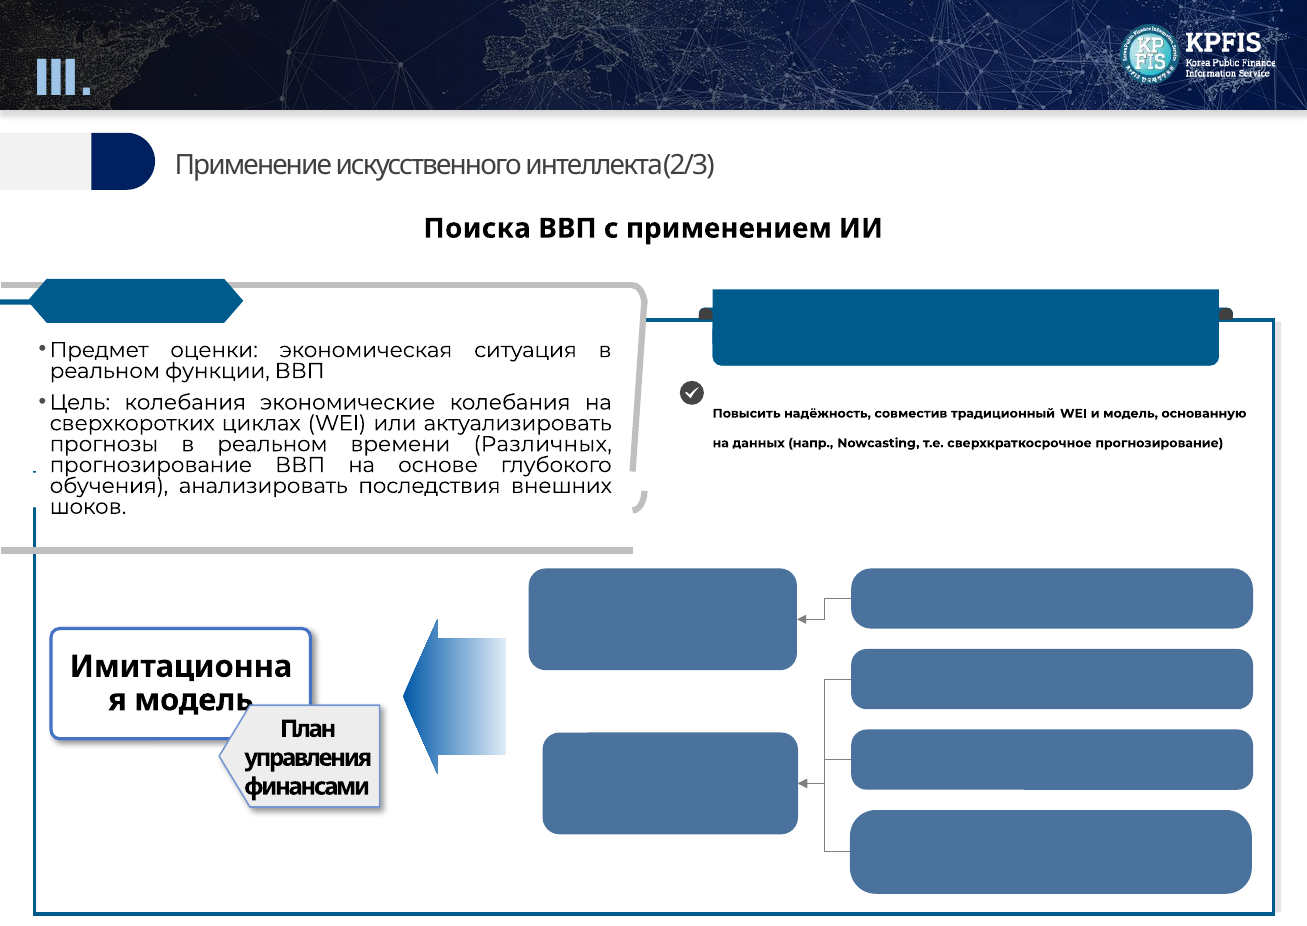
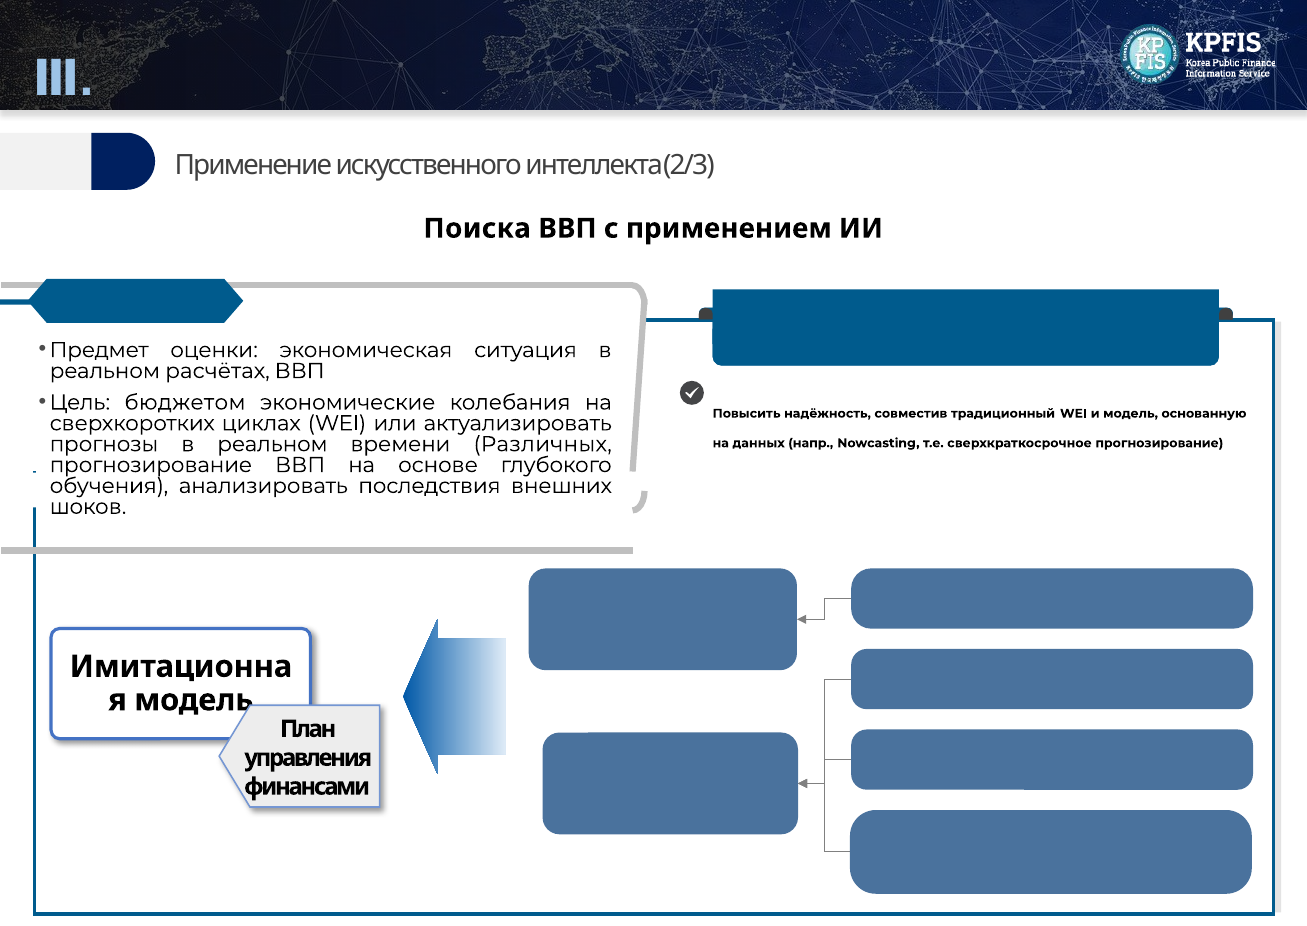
функции: функции -> расчётах
Цель колебания: колебания -> бюджетом
